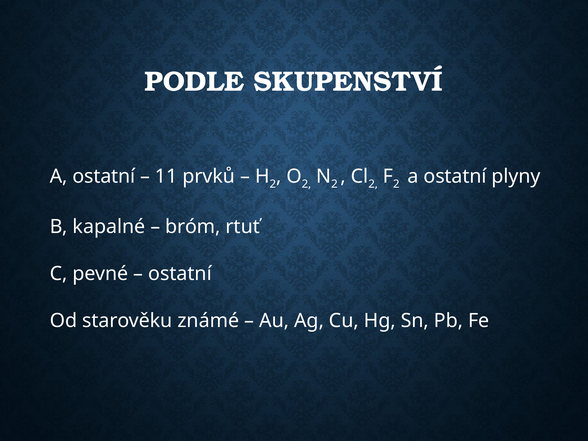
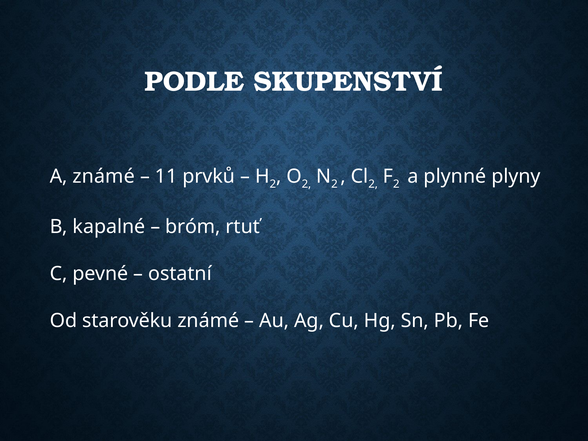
ostatní at (104, 176): ostatní -> známé
ostatní at (455, 176): ostatní -> plynné
